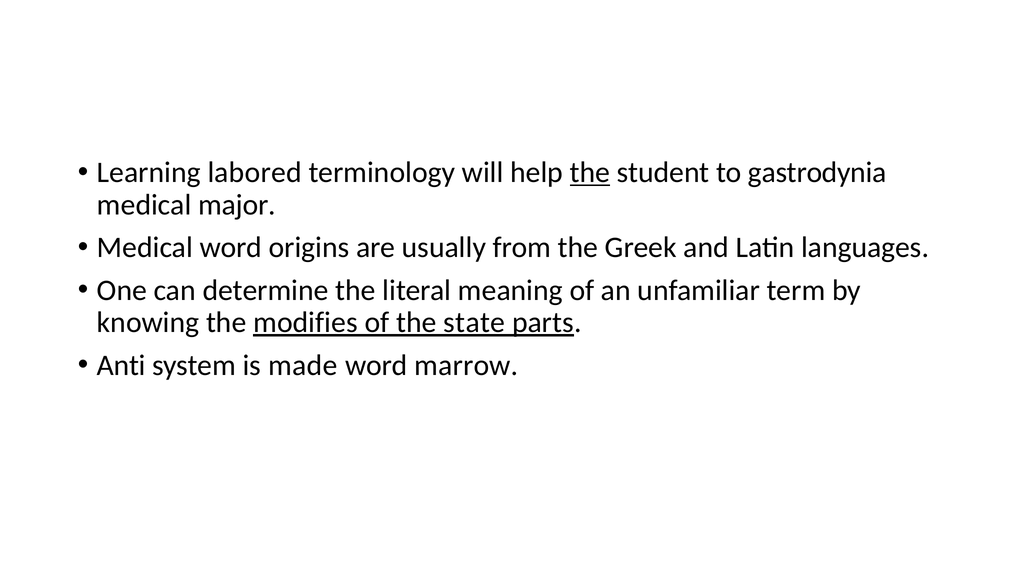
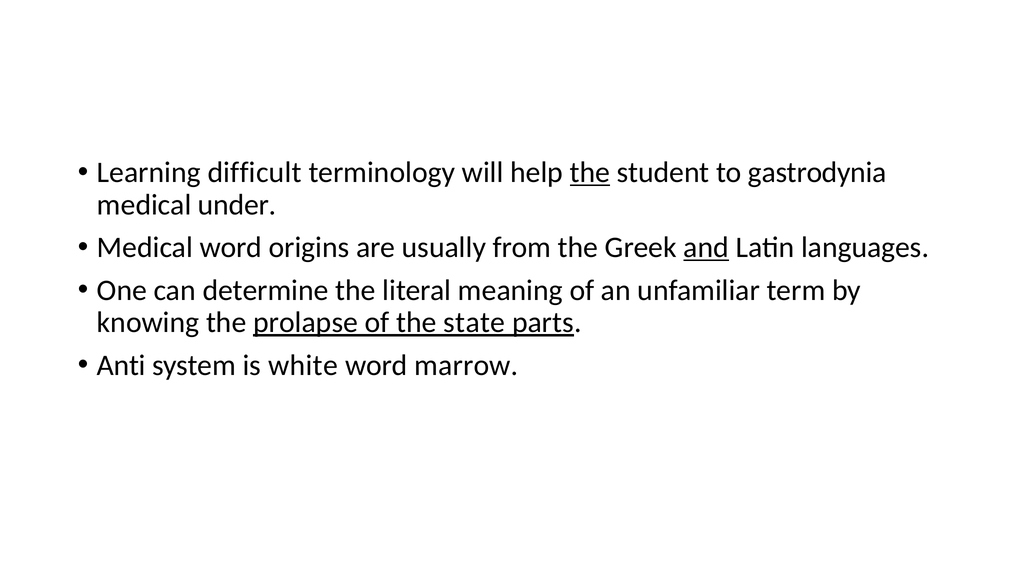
labored: labored -> difficult
major: major -> under
and underline: none -> present
modifies: modifies -> prolapse
made: made -> white
